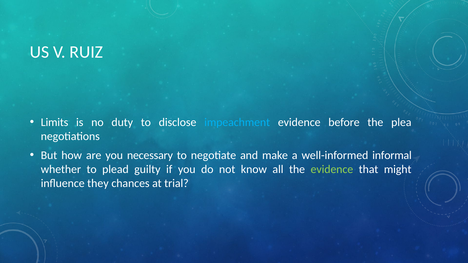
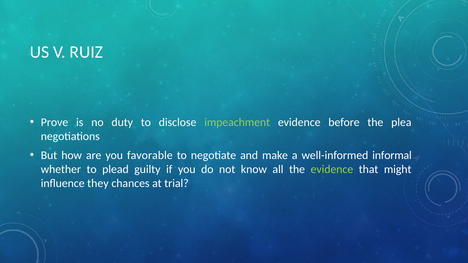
Limits: Limits -> Prove
impeachment colour: light blue -> light green
necessary: necessary -> favorable
